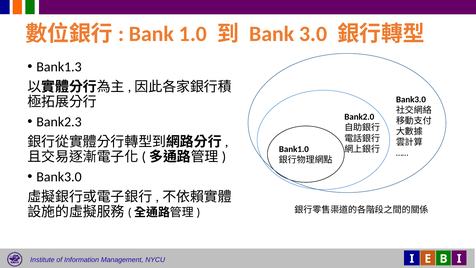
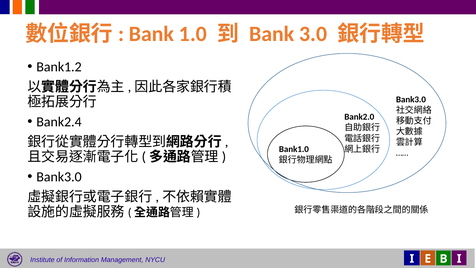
Bank1.3: Bank1.3 -> Bank1.2
Bank2.3: Bank2.3 -> Bank2.4
